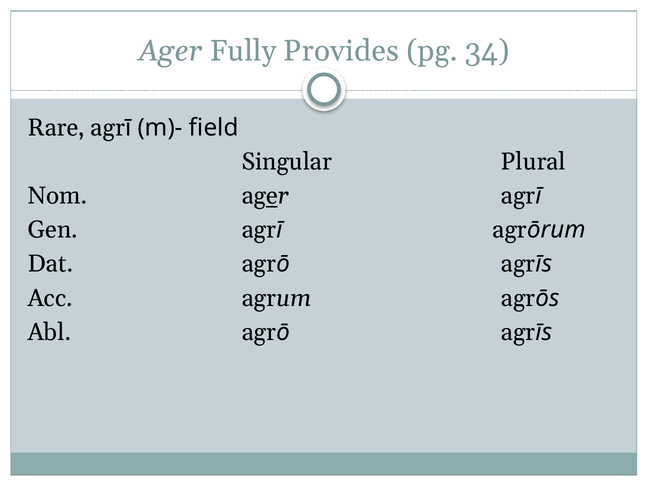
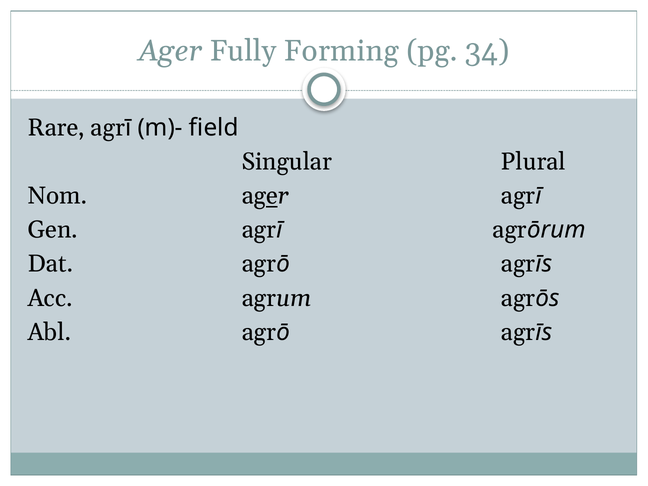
Provides: Provides -> Forming
